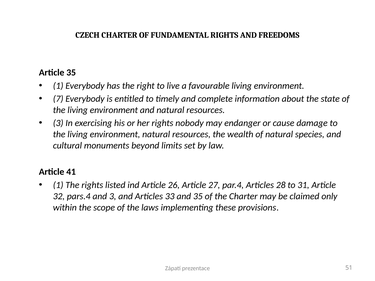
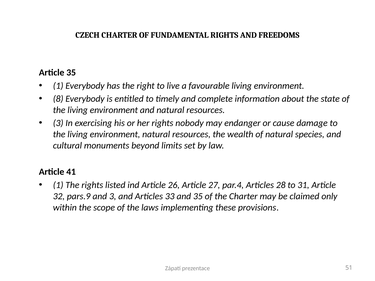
7: 7 -> 8
pars.4: pars.4 -> pars.9
